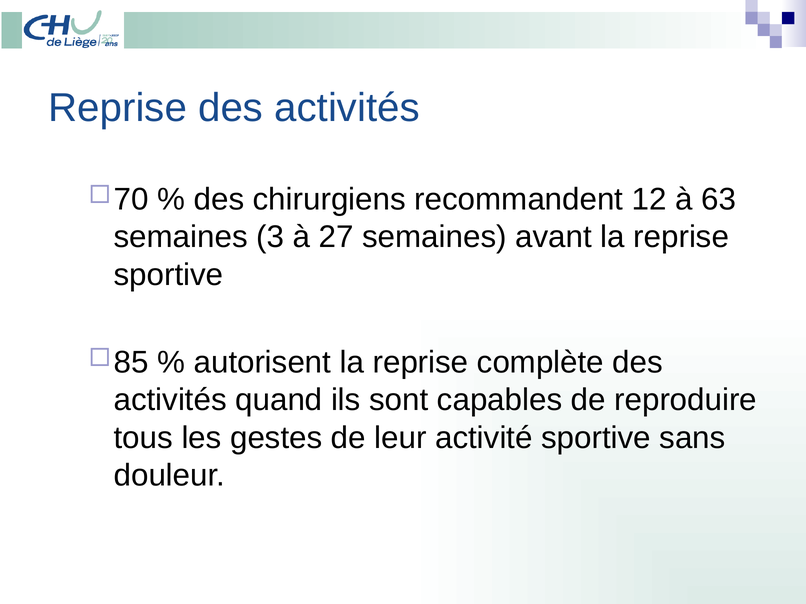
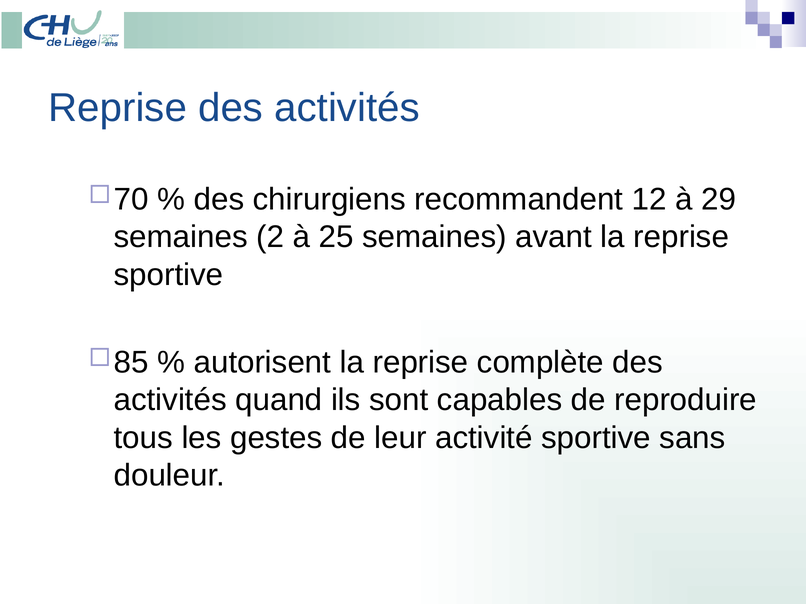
63: 63 -> 29
3: 3 -> 2
27: 27 -> 25
